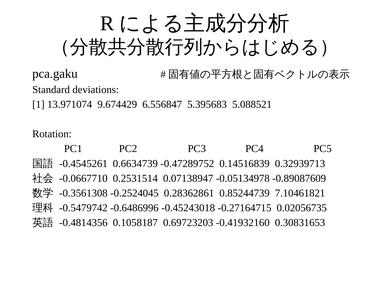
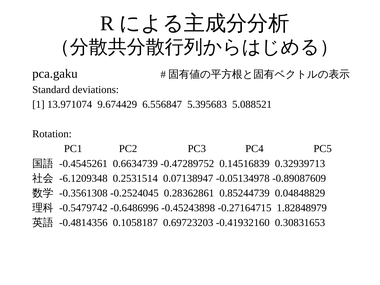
-0.0667710: -0.0667710 -> -6.1209348
7.10461821: 7.10461821 -> 0.04848829
-0.45243018: -0.45243018 -> -0.45243898
0.02056735: 0.02056735 -> 1.82848979
